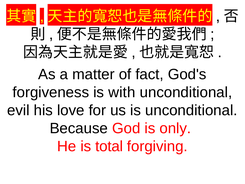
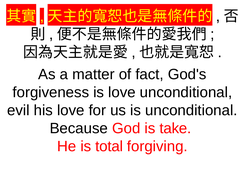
is with: with -> love
only: only -> take
